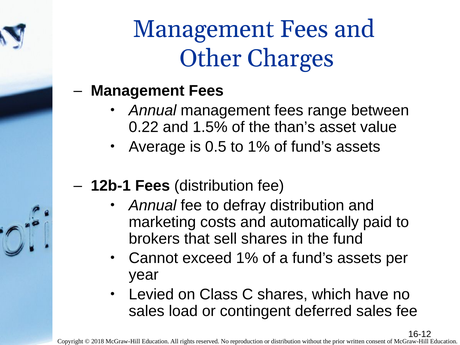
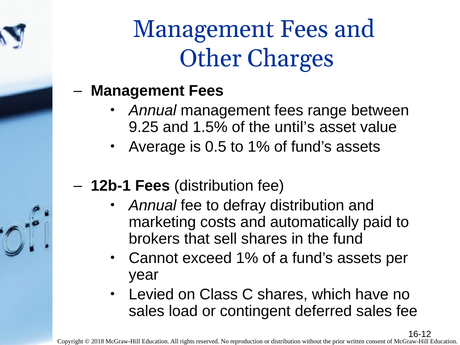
0.22: 0.22 -> 9.25
than’s: than’s -> until’s
